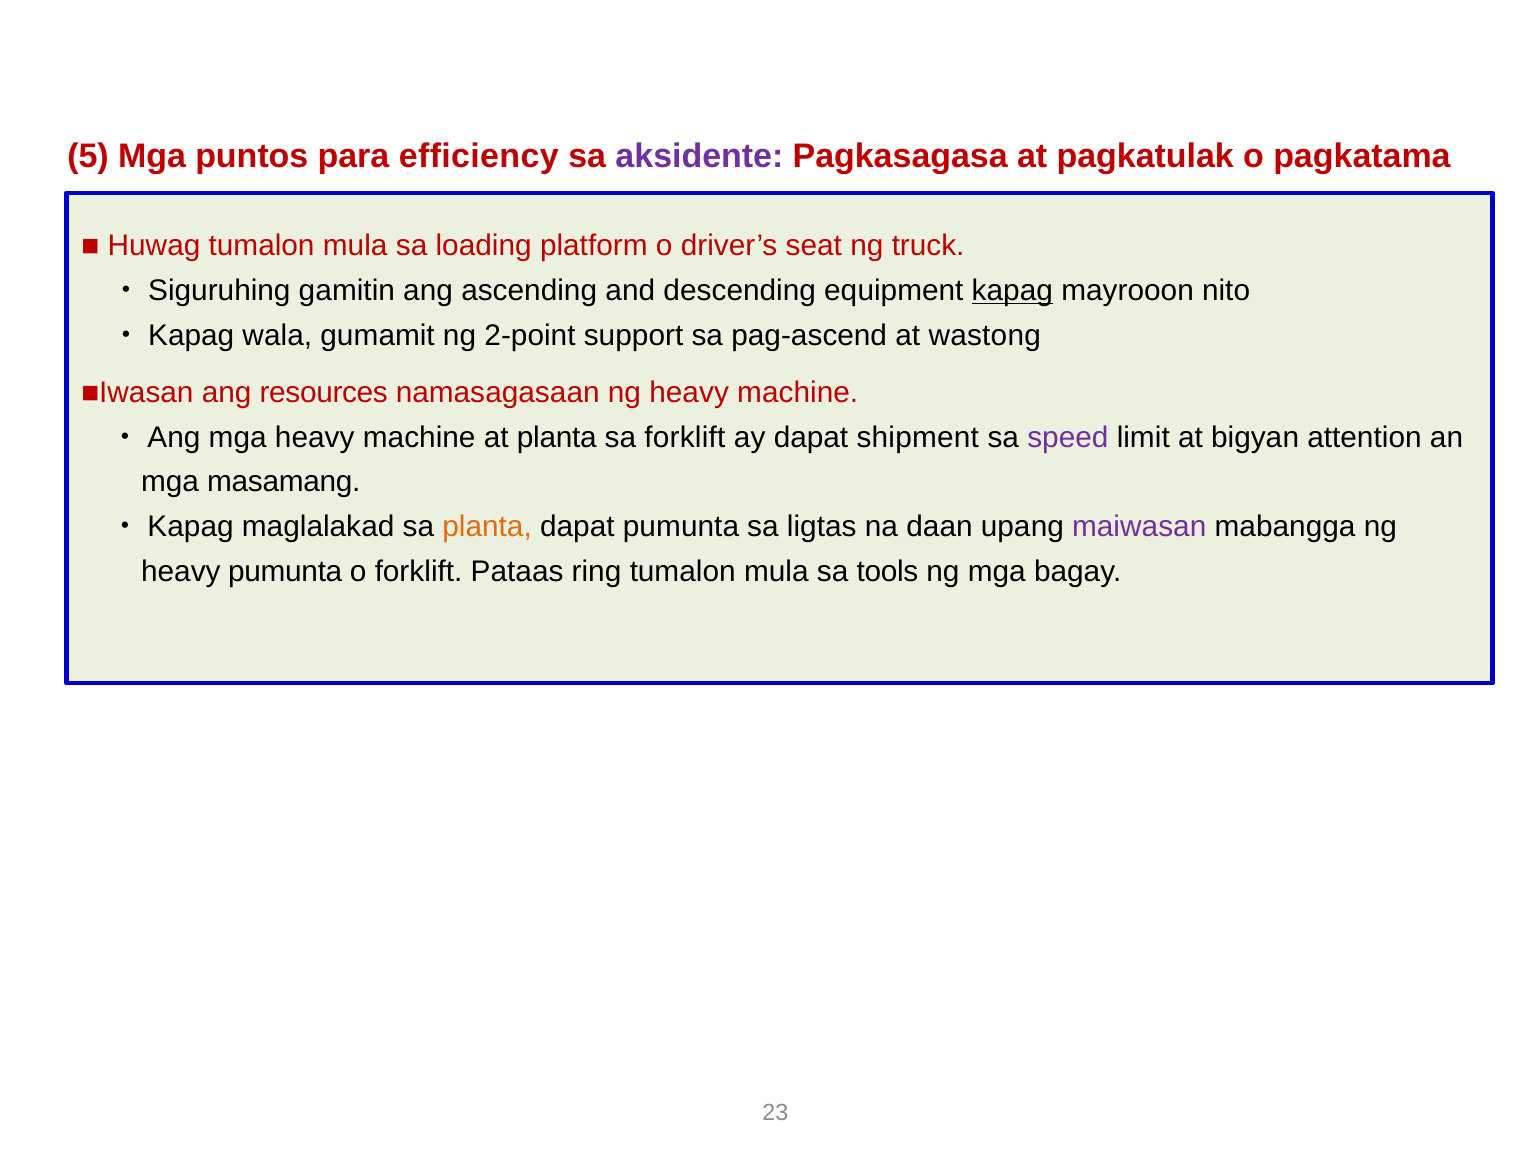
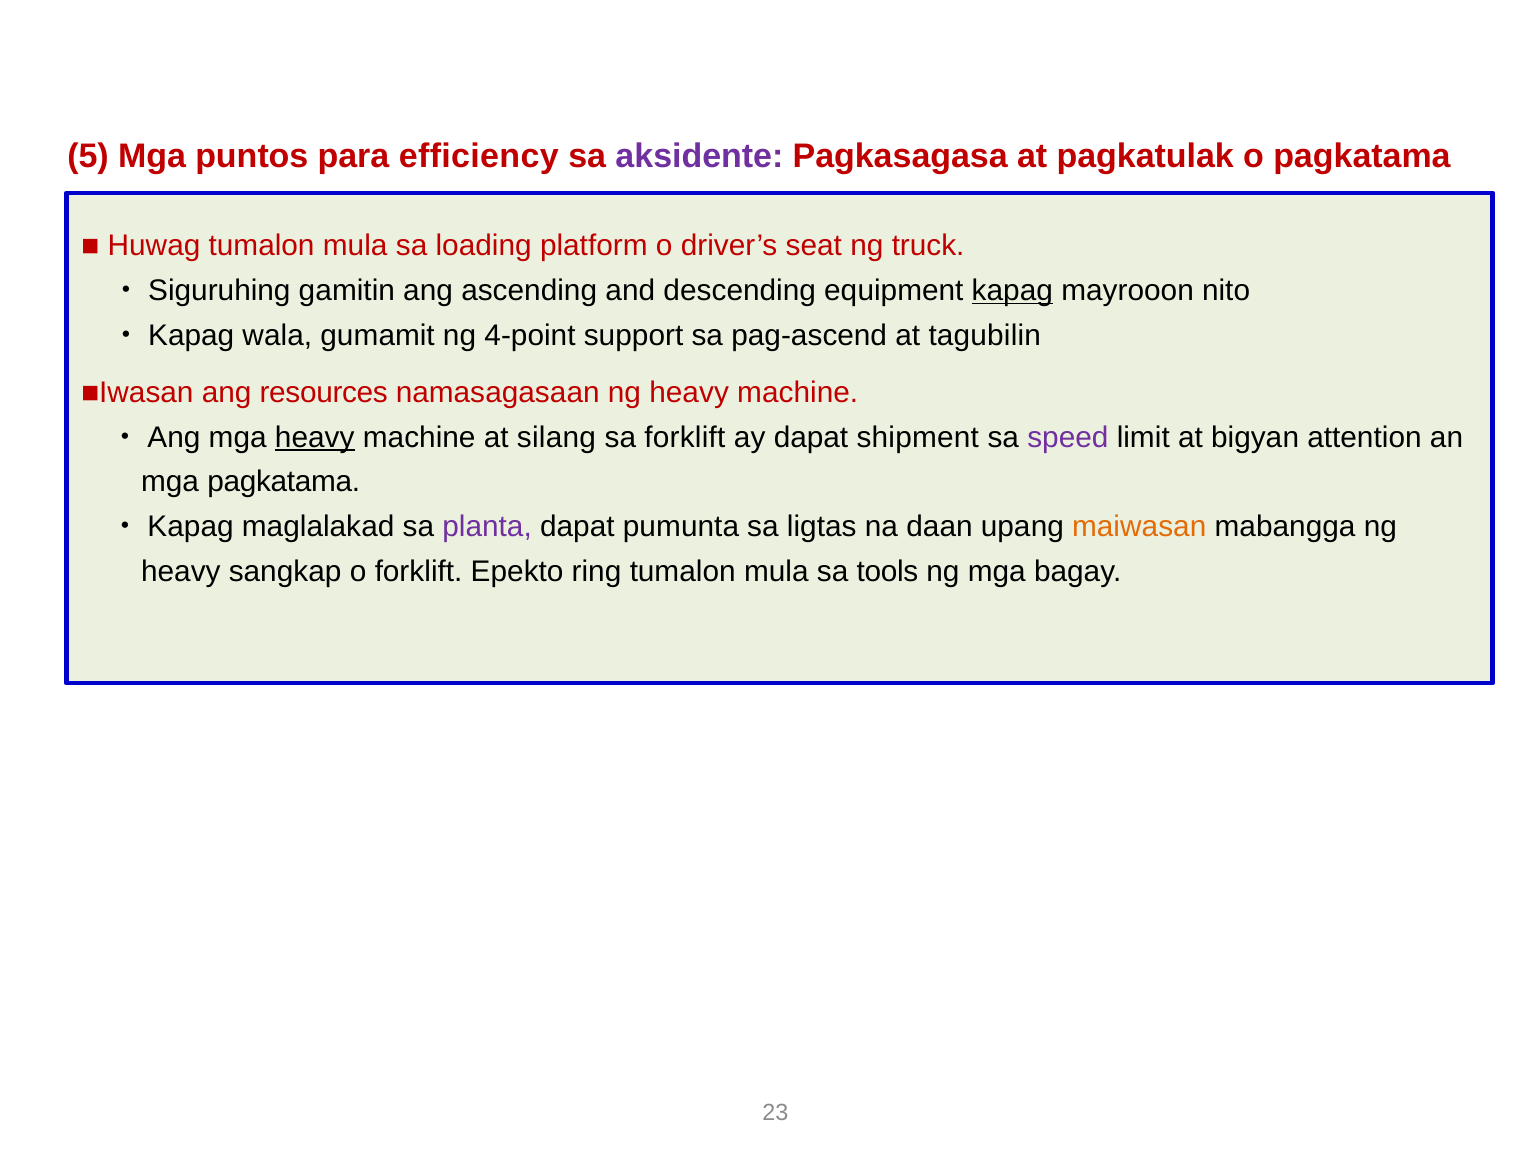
2-point: 2-point -> 4-point
wastong: wastong -> tagubilin
heavy at (315, 437) underline: none -> present
at planta: planta -> silang
mga masamang: masamang -> pagkatama
planta at (487, 527) colour: orange -> purple
maiwasan colour: purple -> orange
heavy pumunta: pumunta -> sangkap
Pataas: Pataas -> Epekto
